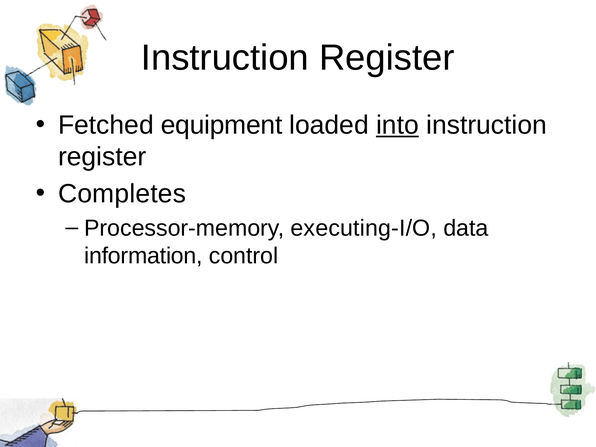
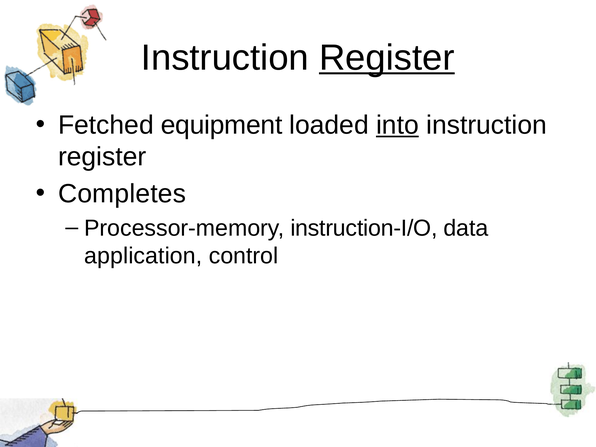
Register at (387, 58) underline: none -> present
executing-I/O: executing-I/O -> instruction-I/O
information: information -> application
